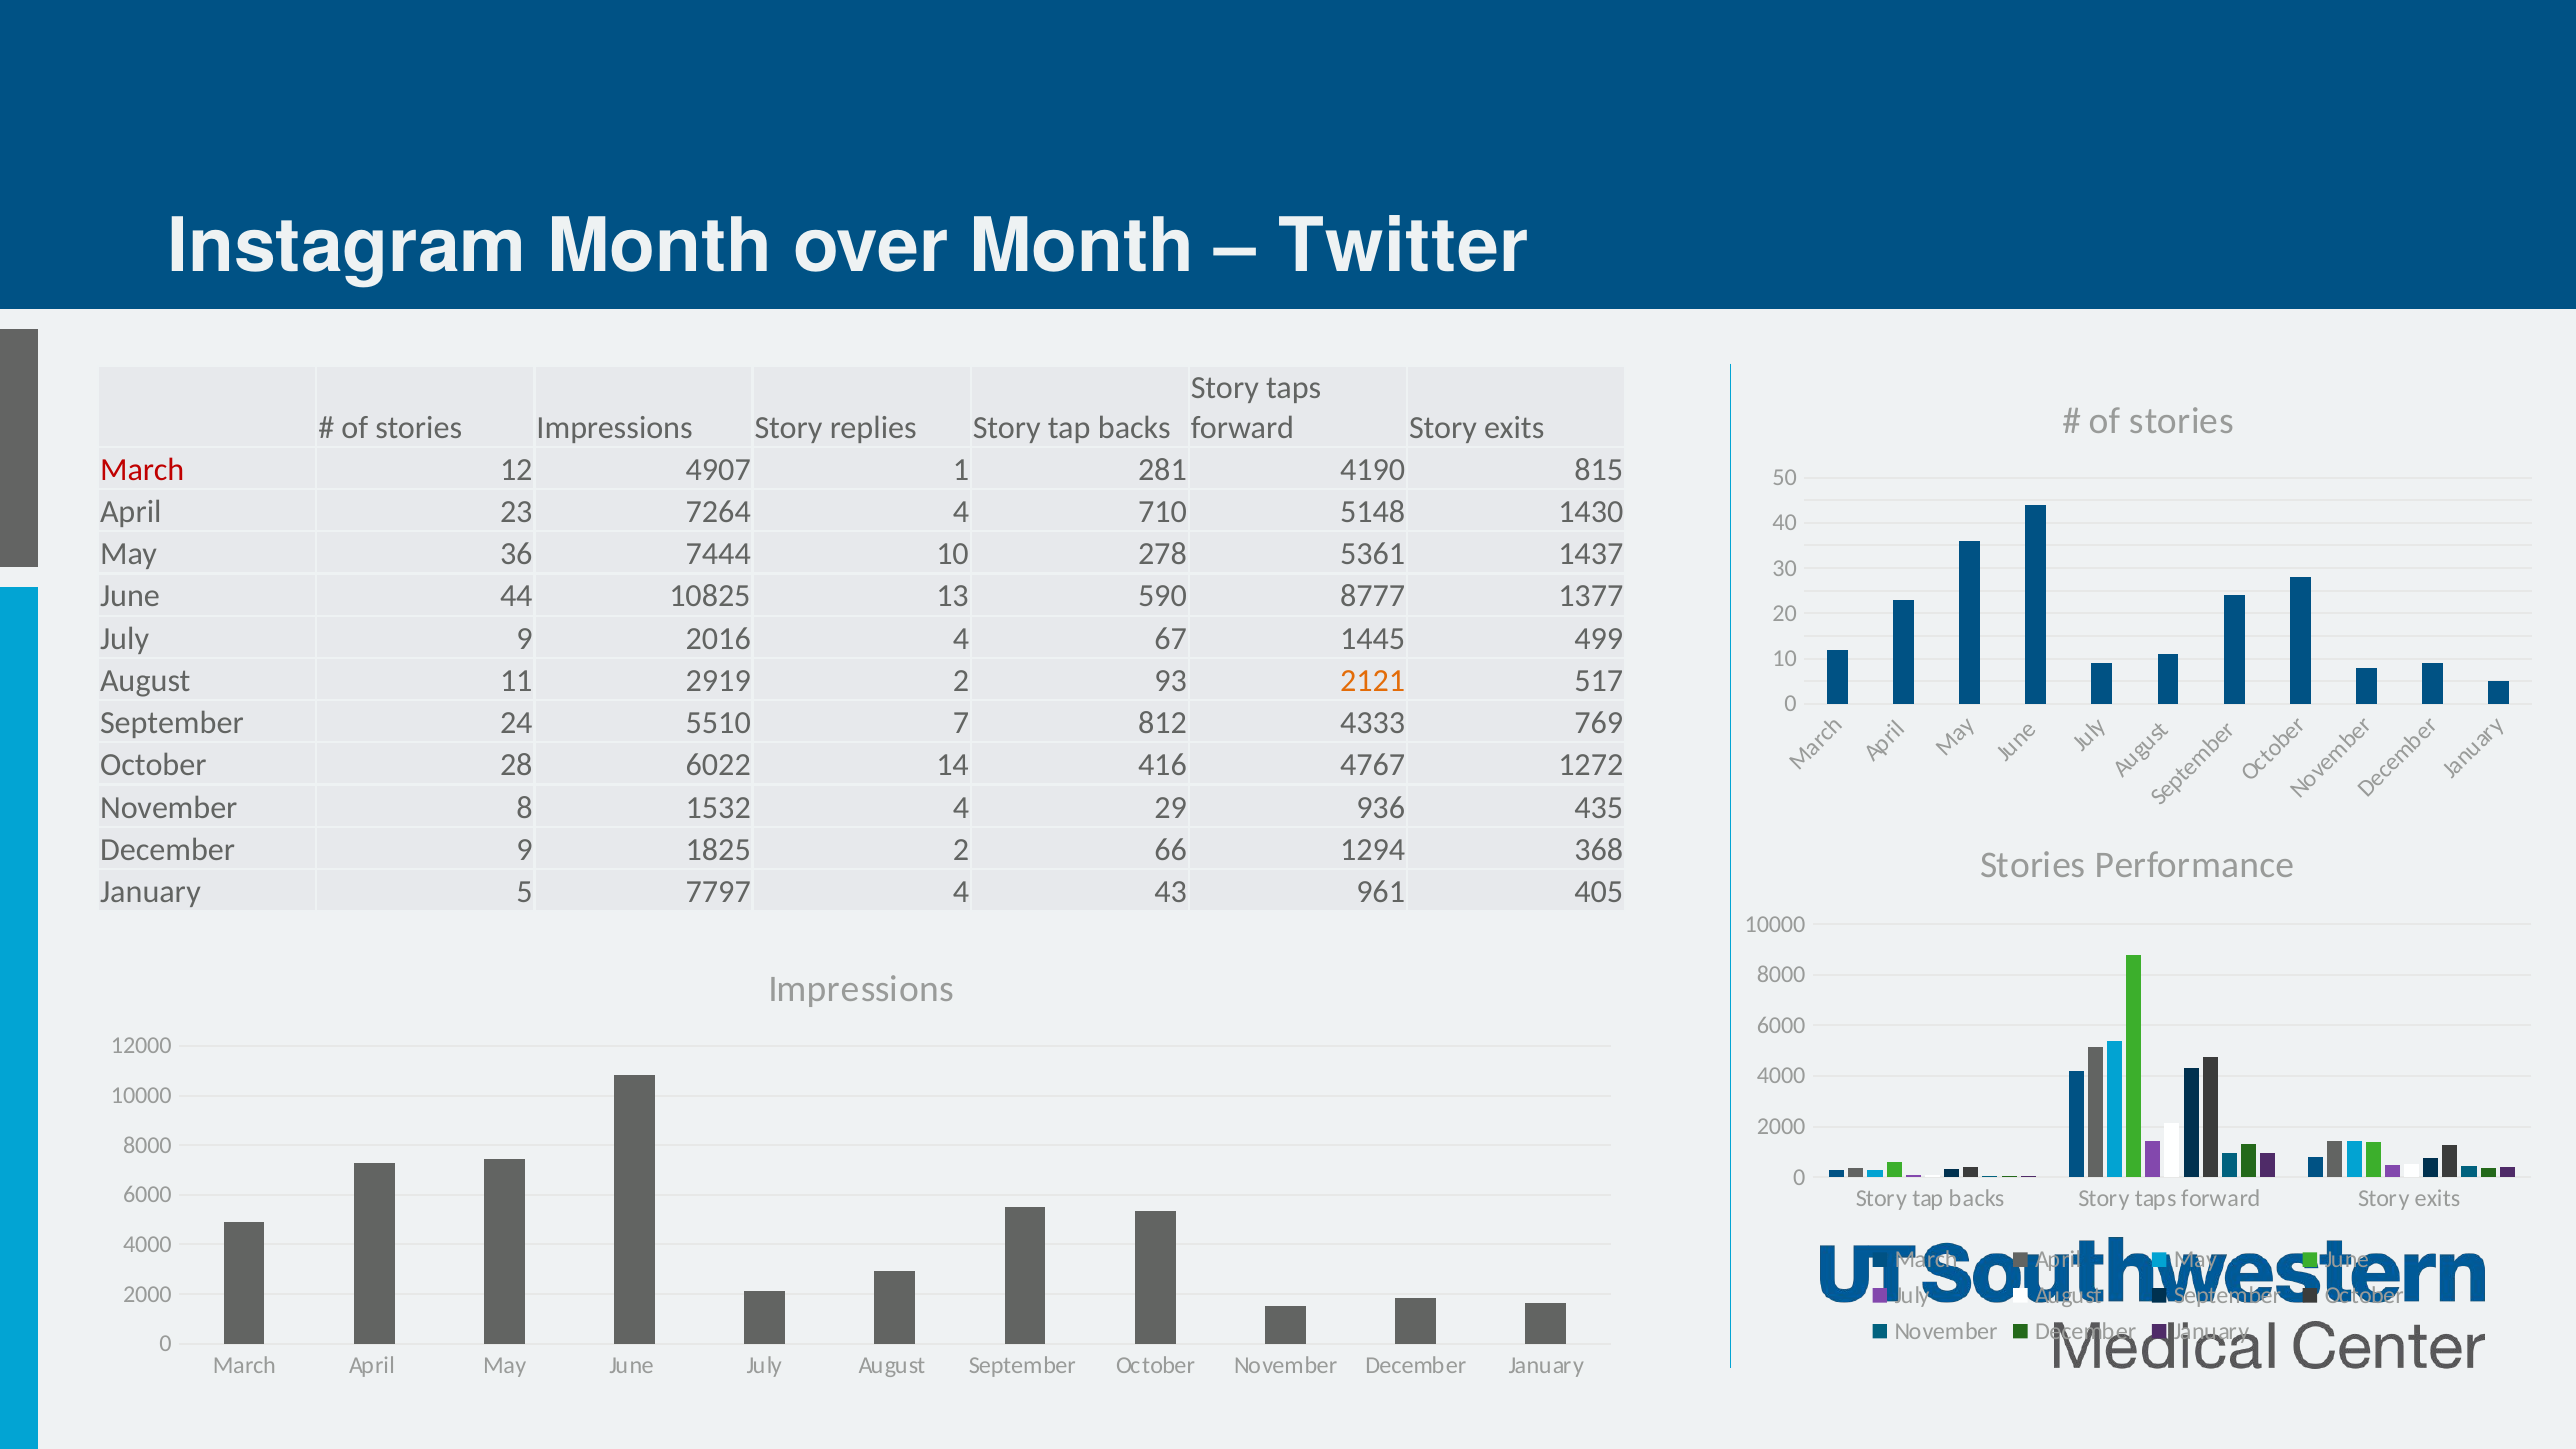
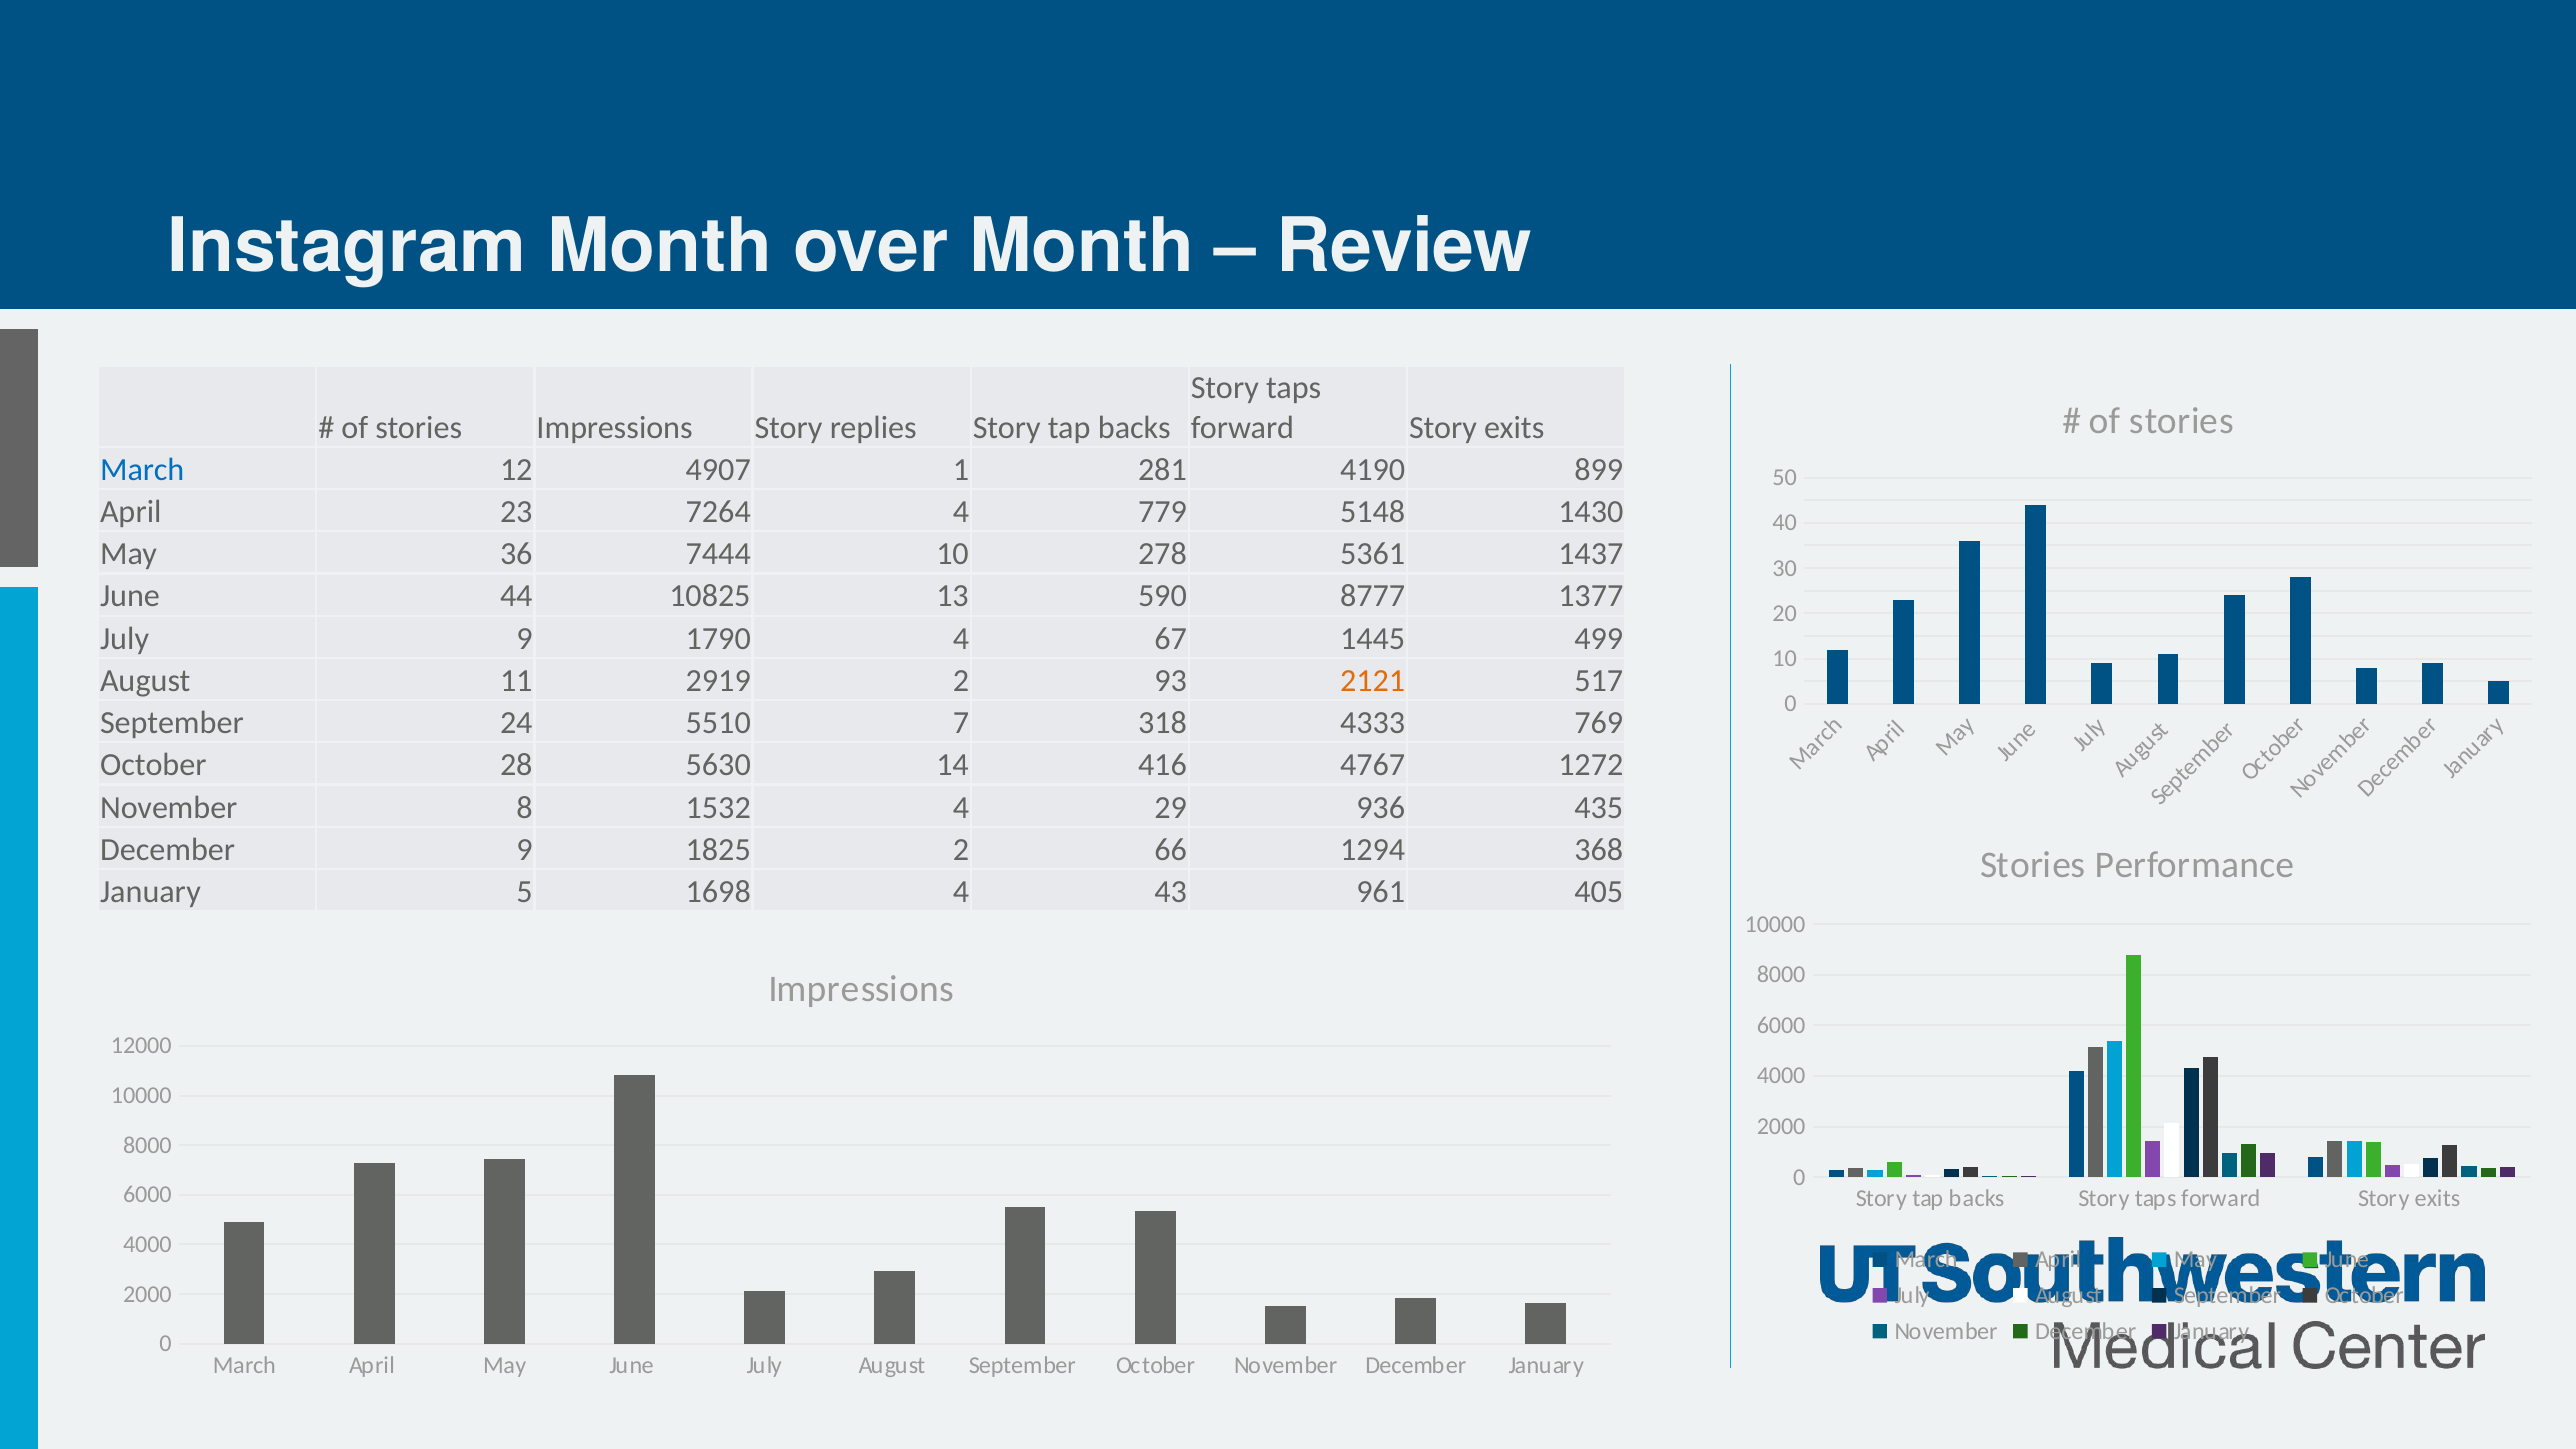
Twitter: Twitter -> Review
March at (142, 470) colour: red -> blue
815: 815 -> 899
710: 710 -> 779
2016: 2016 -> 1790
812: 812 -> 318
6022: 6022 -> 5630
7797: 7797 -> 1698
